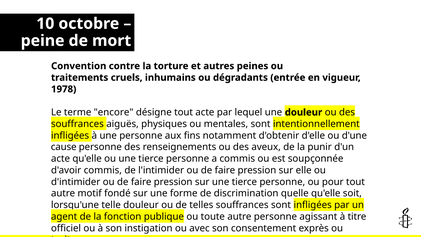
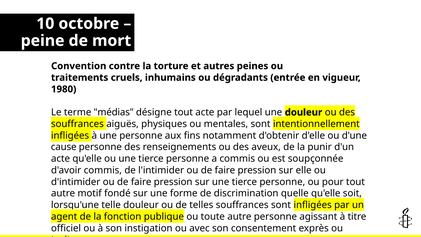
1978: 1978 -> 1980
encore: encore -> médias
